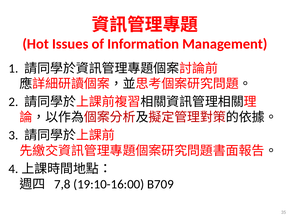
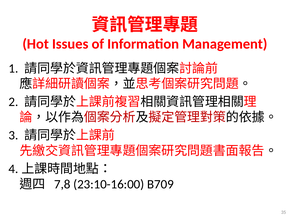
19:10-16:00: 19:10-16:00 -> 23:10-16:00
